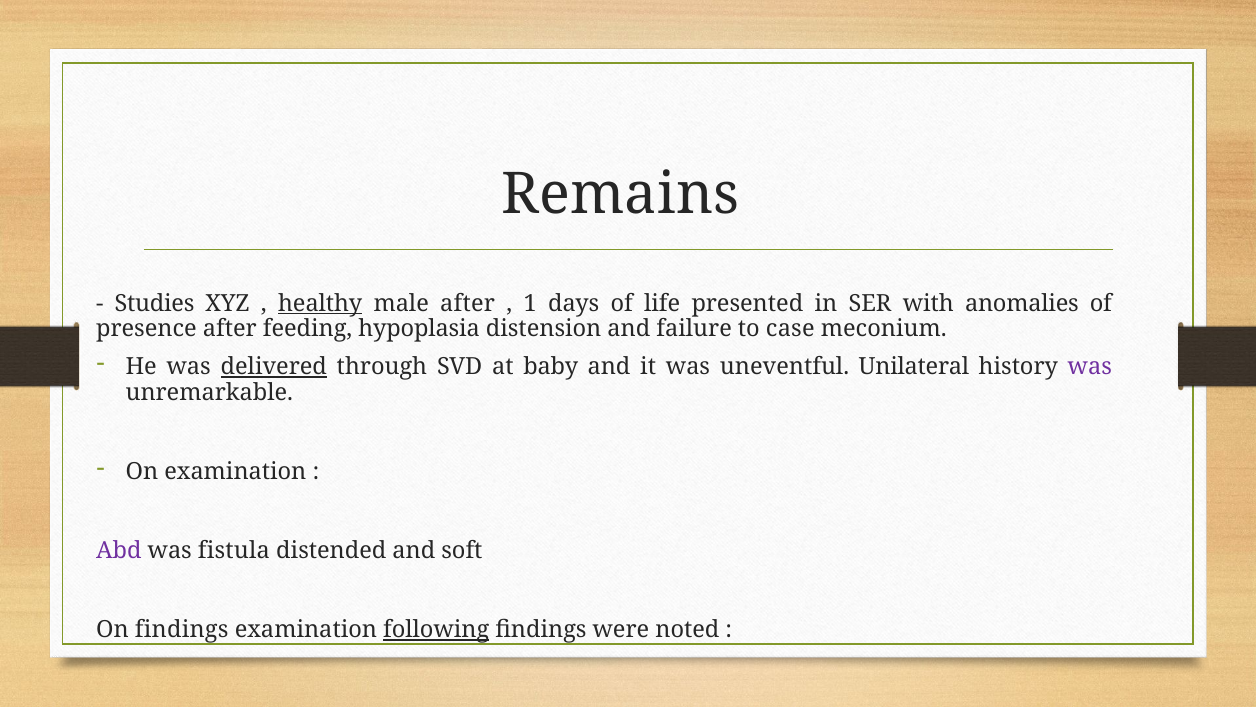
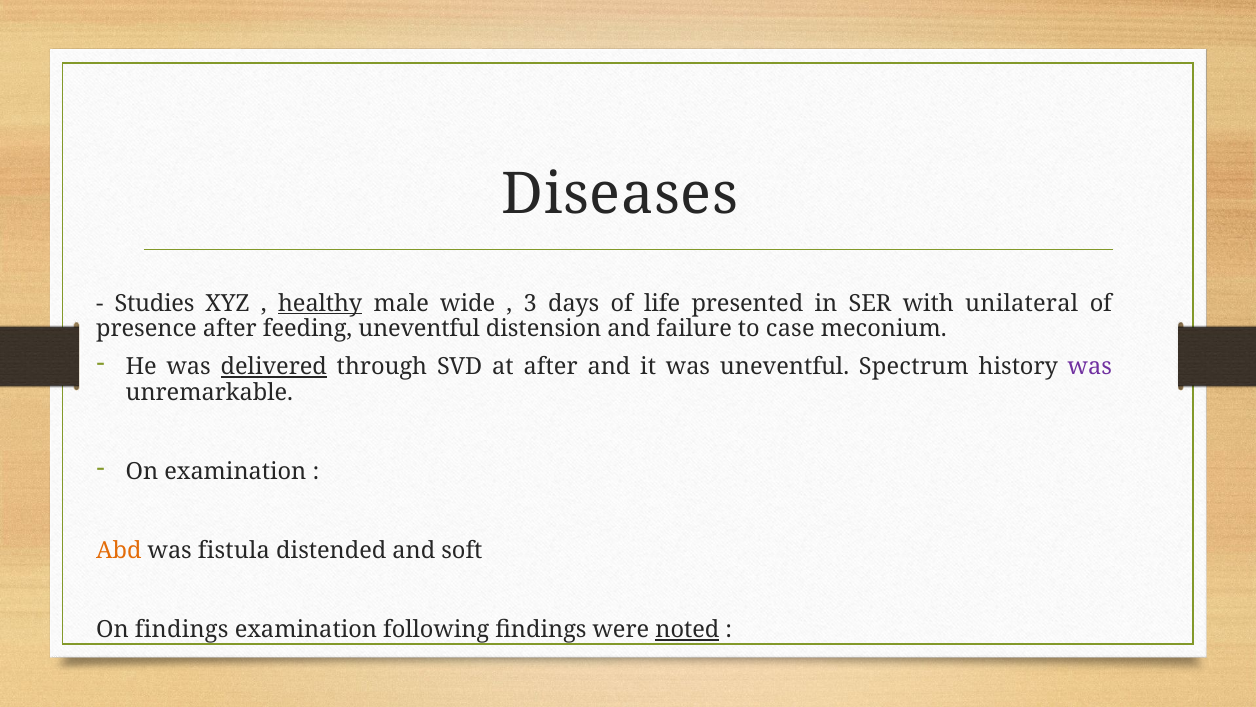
Remains: Remains -> Diseases
male after: after -> wide
1: 1 -> 3
anomalies: anomalies -> unilateral
feeding hypoplasia: hypoplasia -> uneventful
at baby: baby -> after
Unilateral: Unilateral -> Spectrum
Abd colour: purple -> orange
following underline: present -> none
noted underline: none -> present
